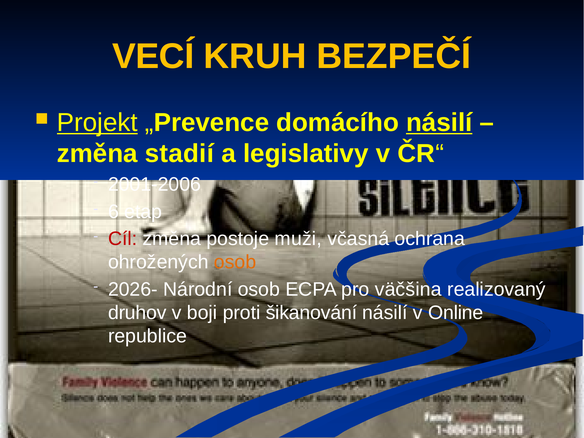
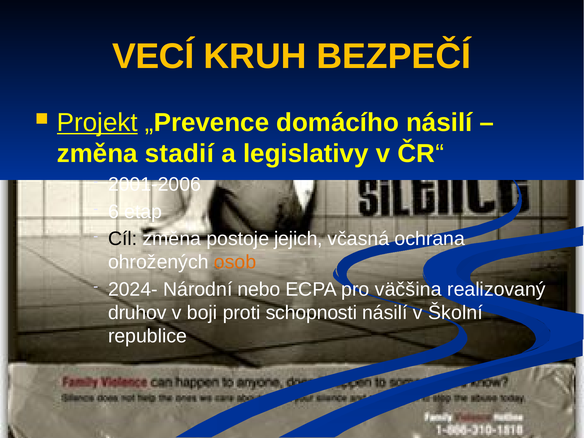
násilí at (439, 123) underline: present -> none
Cíl colour: red -> black
muži: muži -> jejich
2026-: 2026- -> 2024-
Národní osob: osob -> nebo
šikanování: šikanování -> schopnosti
Online: Online -> Školní
